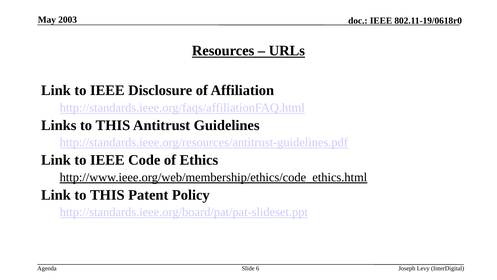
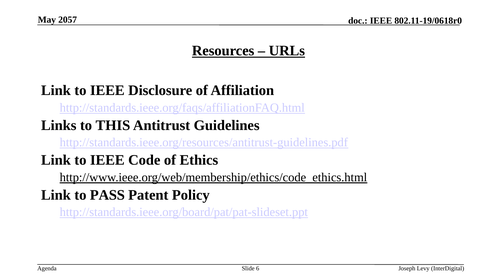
2003: 2003 -> 2057
Link to THIS: THIS -> PASS
